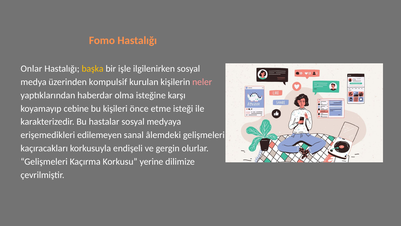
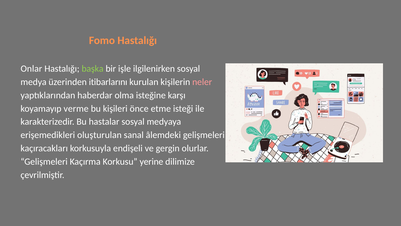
başka colour: yellow -> light green
kompulsif: kompulsif -> itibarlarını
cebine: cebine -> verme
edilemeyen: edilemeyen -> oluşturulan
